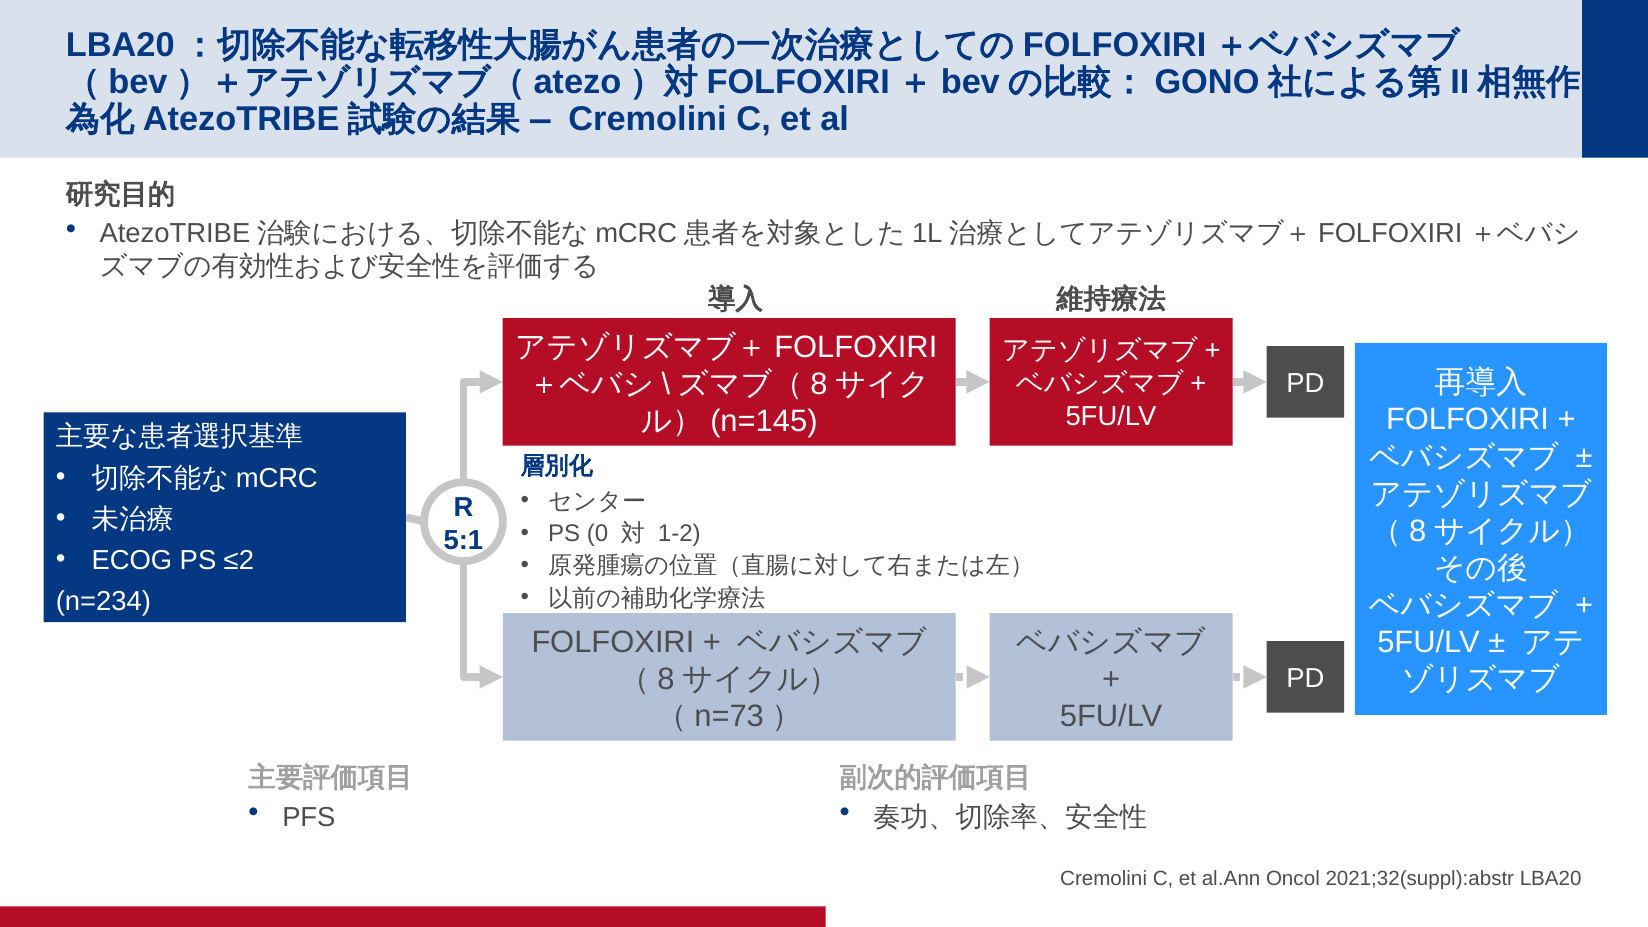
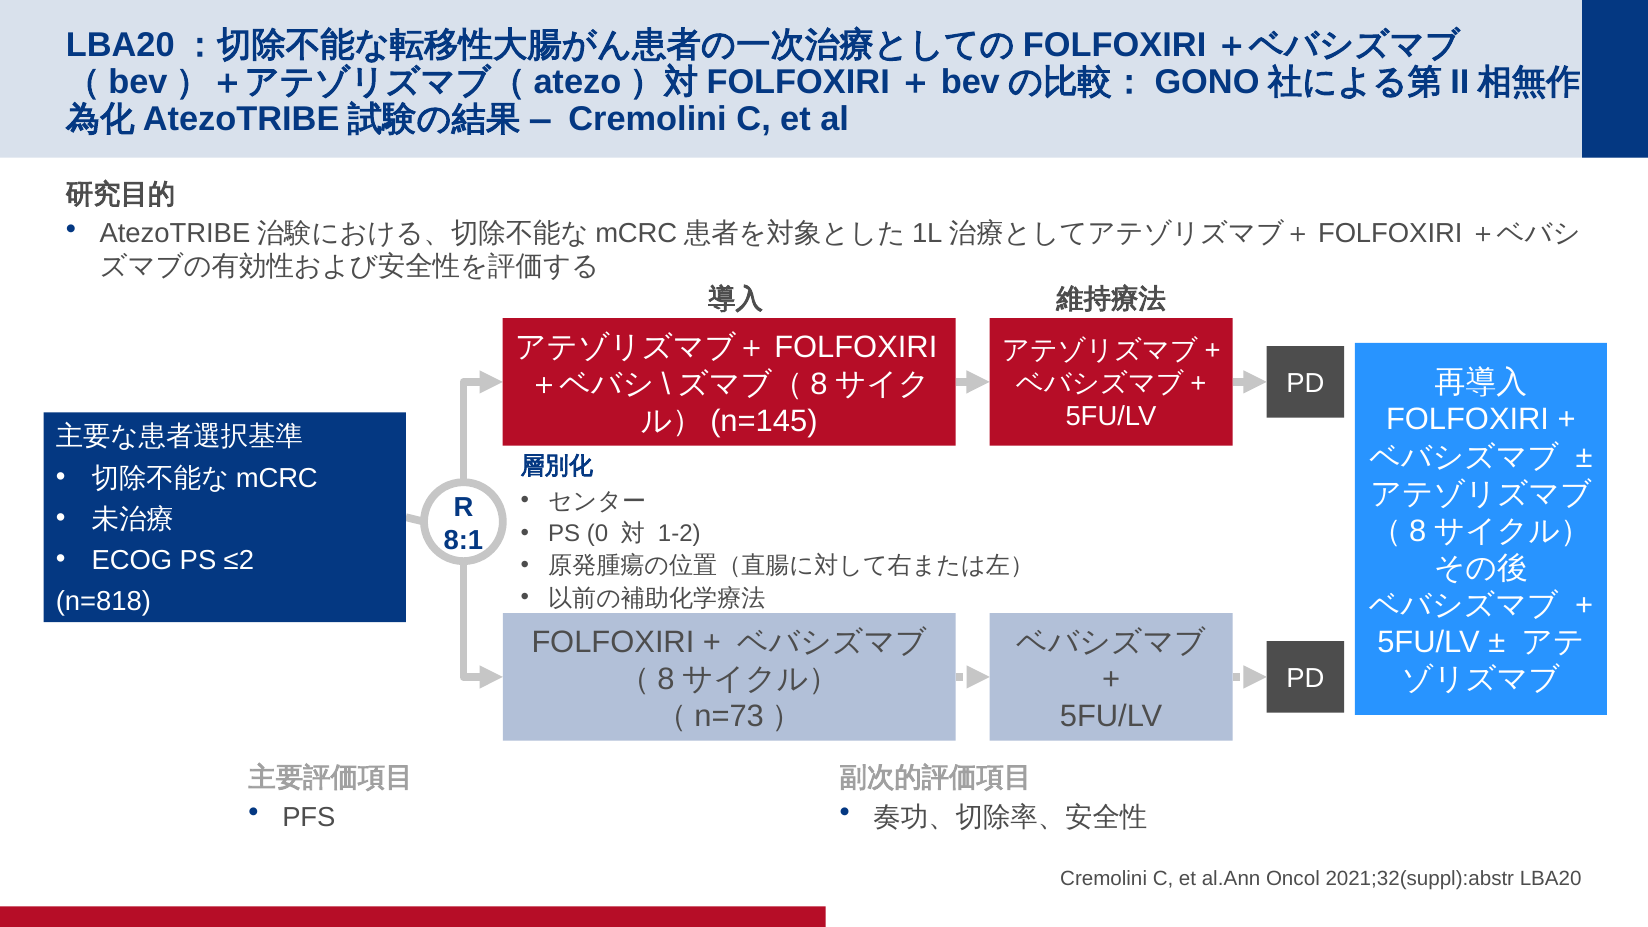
5:1: 5:1 -> 8:1
n=234: n=234 -> n=818
